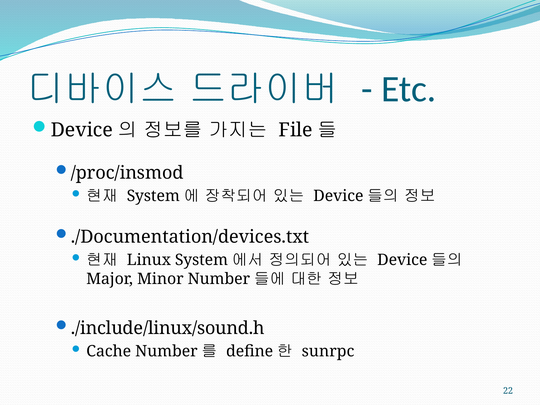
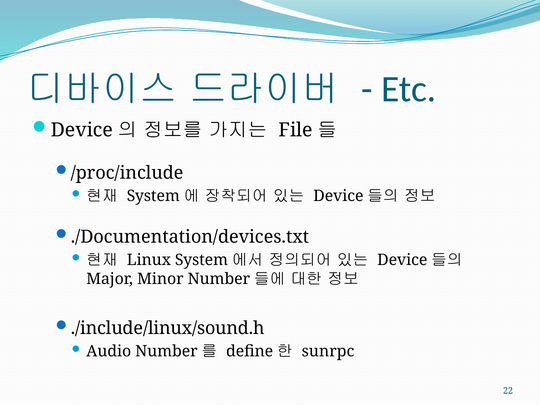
/proc/insmod: /proc/insmod -> /proc/include
Cache: Cache -> Audio
